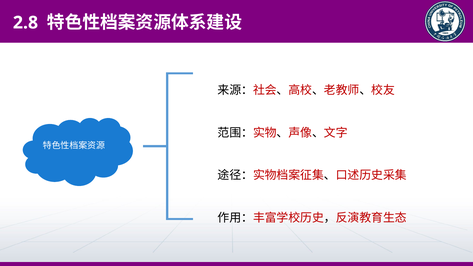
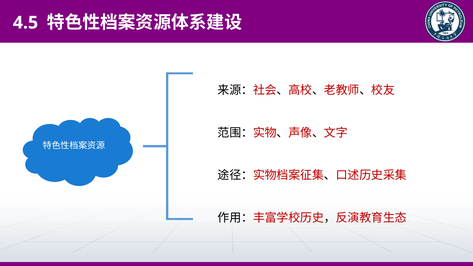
2.8: 2.8 -> 4.5
